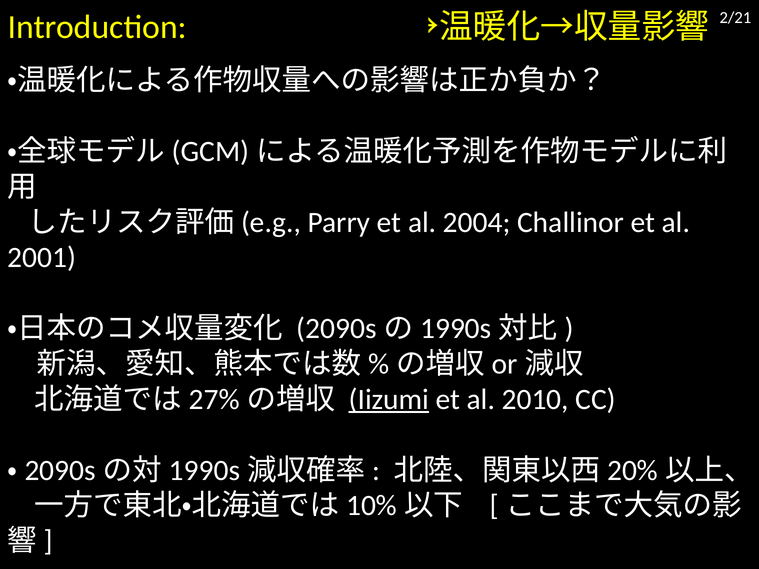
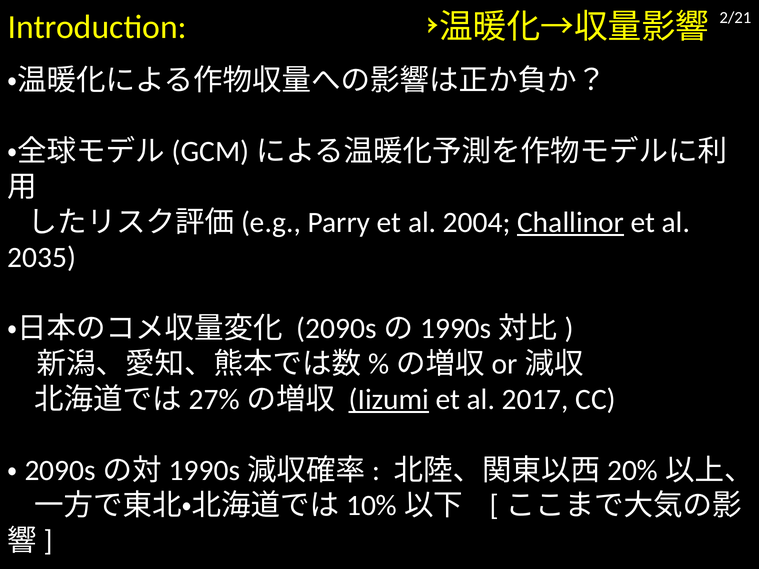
Challinor underline: none -> present
2001: 2001 -> 2035
2010: 2010 -> 2017
